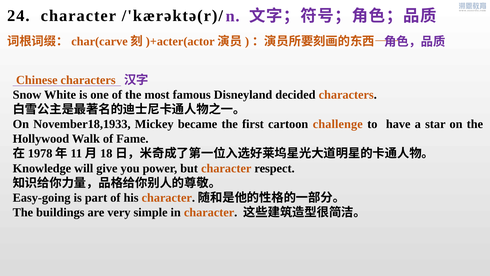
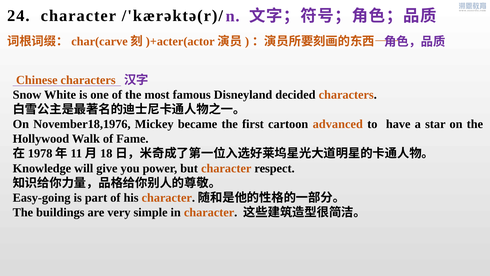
November18,1933: November18,1933 -> November18,1976
challenge: challenge -> advanced
